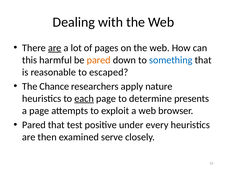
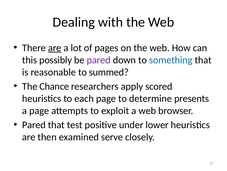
harmful: harmful -> possibly
pared at (99, 60) colour: orange -> purple
escaped: escaped -> summed
nature: nature -> scored
each underline: present -> none
every: every -> lower
